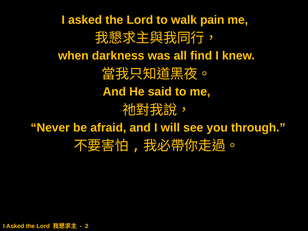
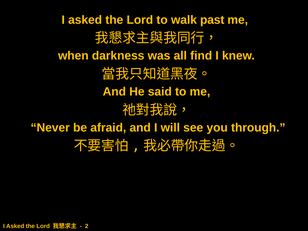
pain: pain -> past
